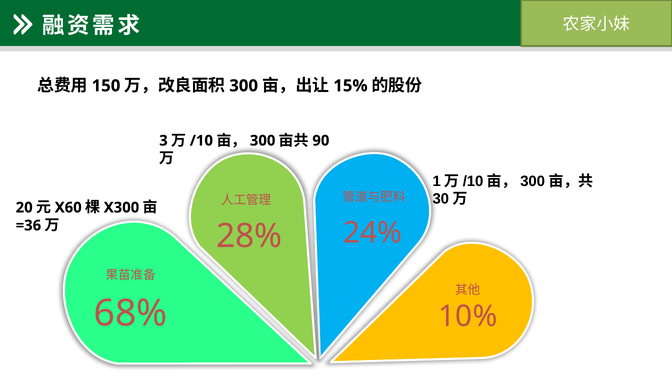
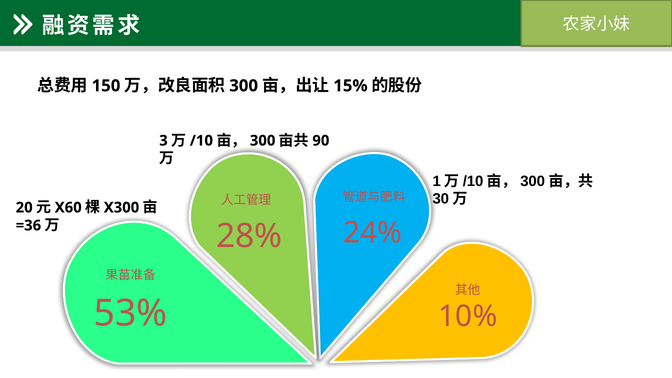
68%: 68% -> 53%
